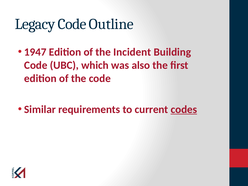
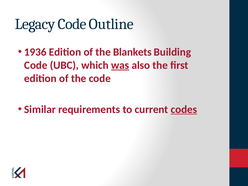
1947: 1947 -> 1936
Incident: Incident -> Blankets
was underline: none -> present
